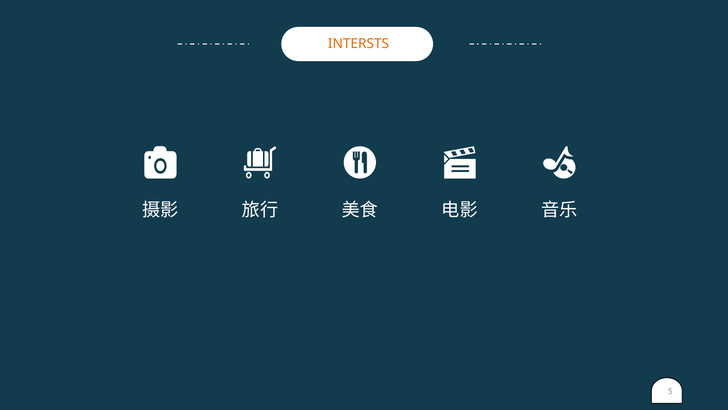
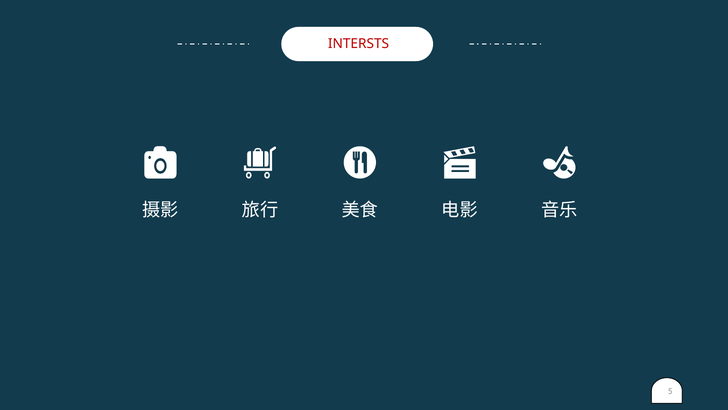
INTERSTS colour: orange -> red
